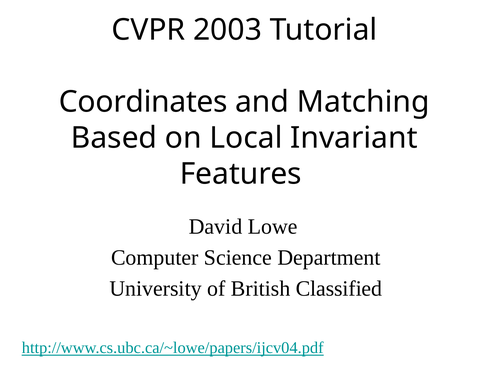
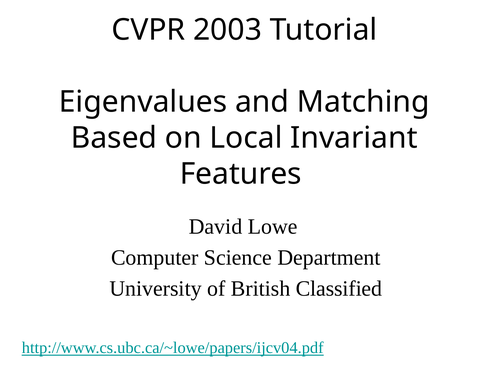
Coordinates: Coordinates -> Eigenvalues
